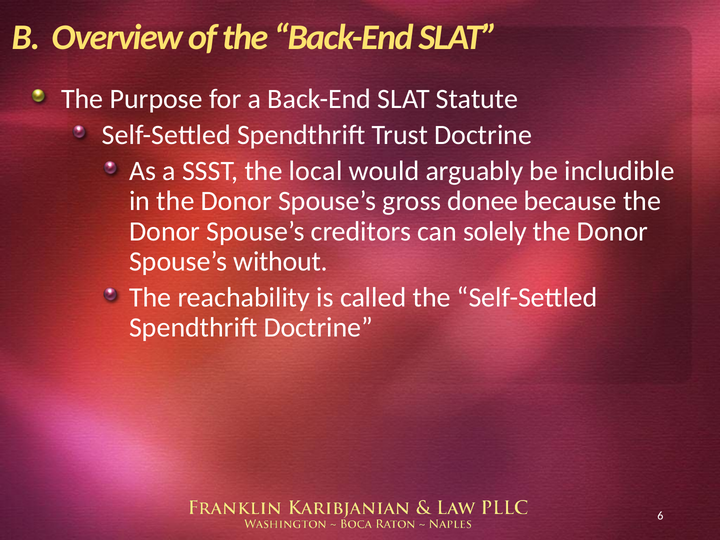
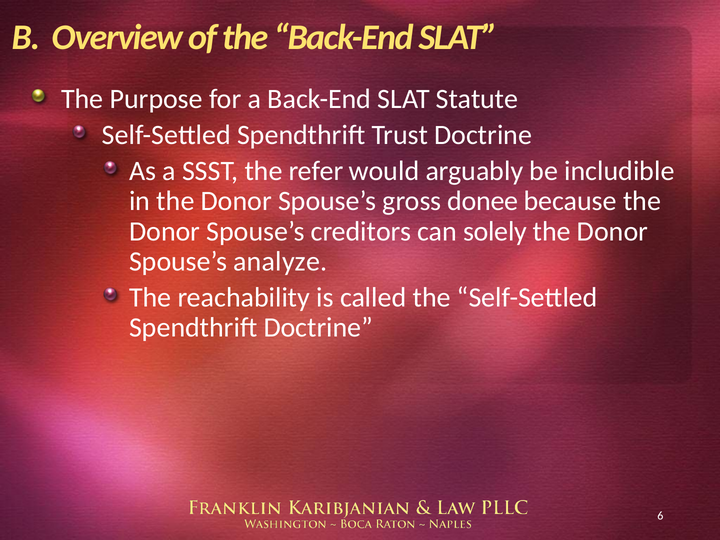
local: local -> refer
without: without -> analyze
